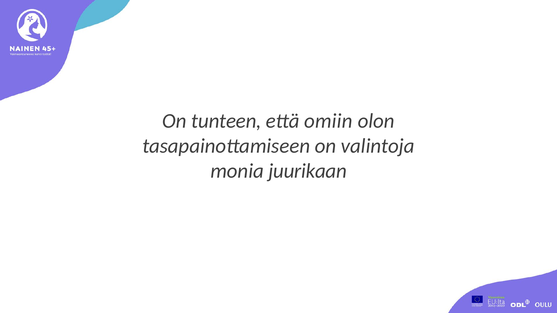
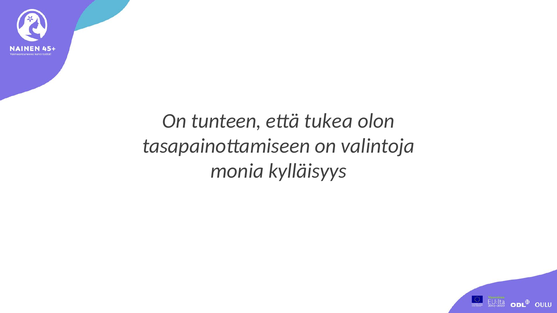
omiin: omiin -> tukea
juurikaan: juurikaan -> kylläisyys
